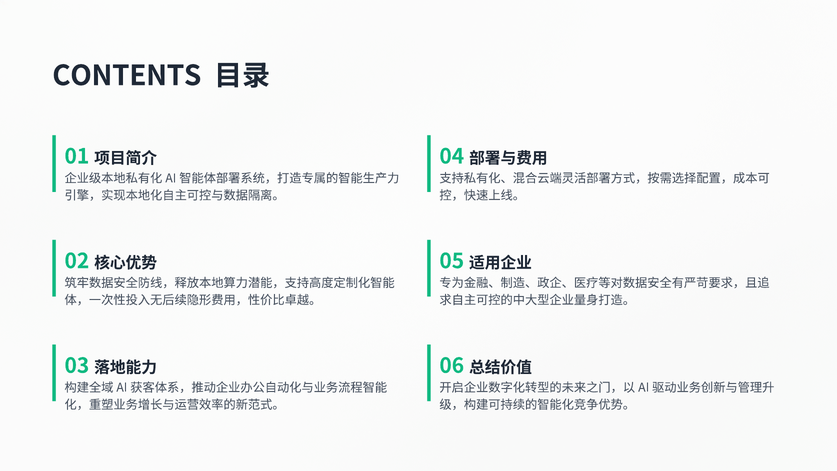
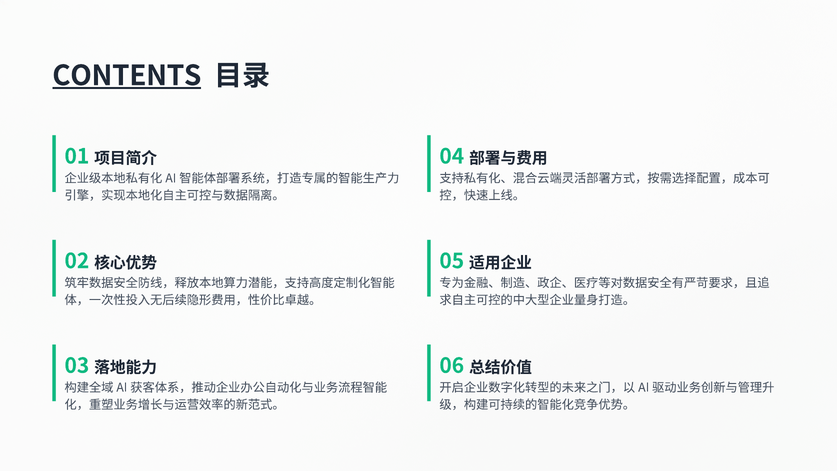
CONTENTS underline: none -> present
